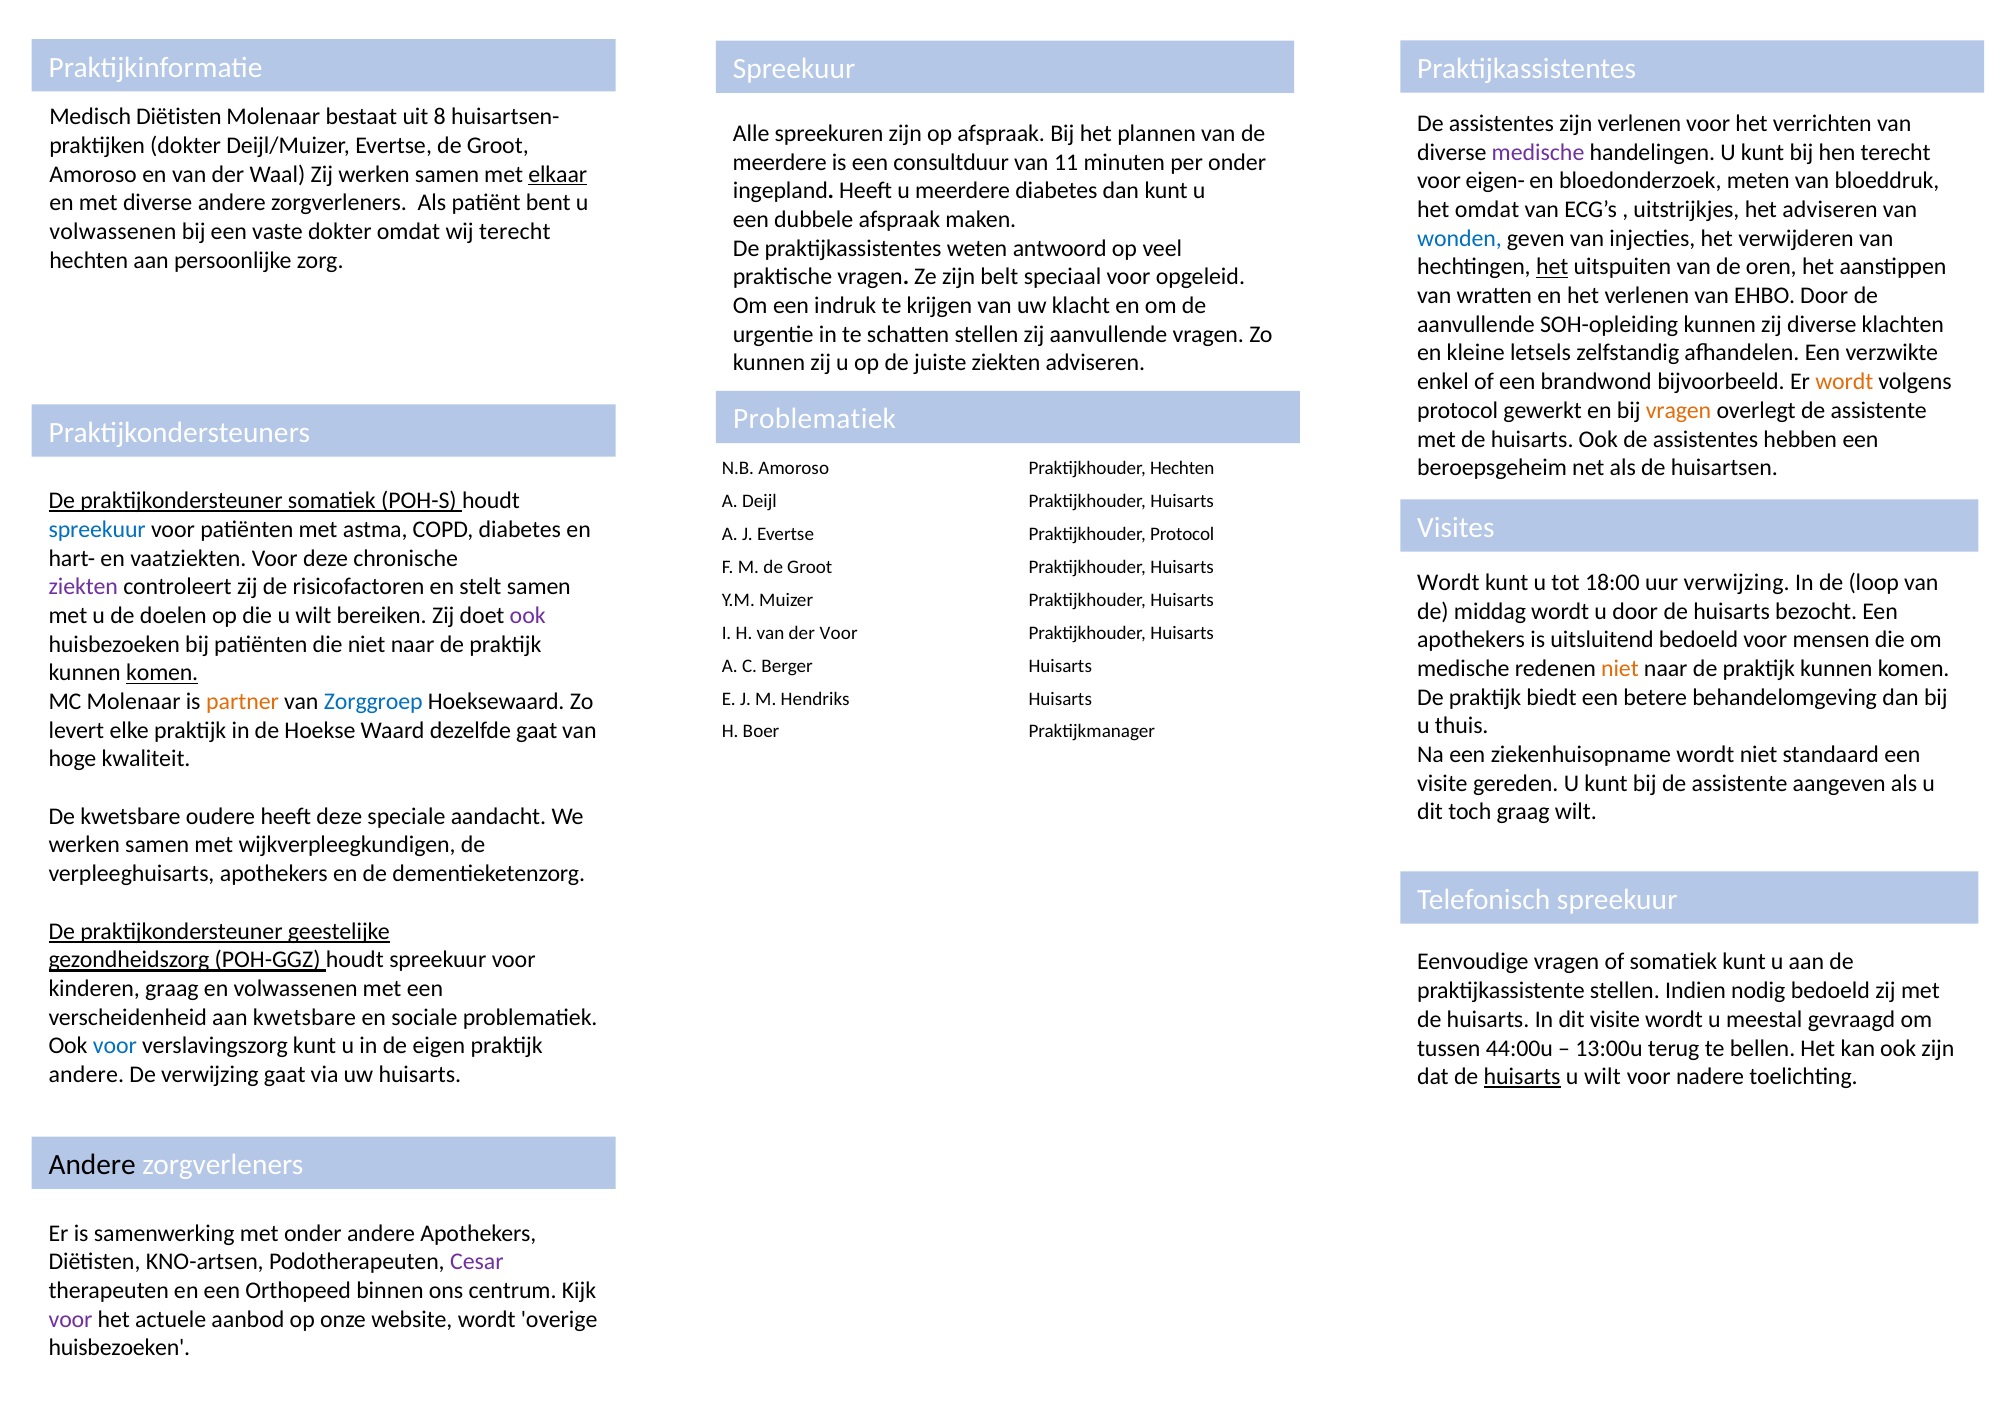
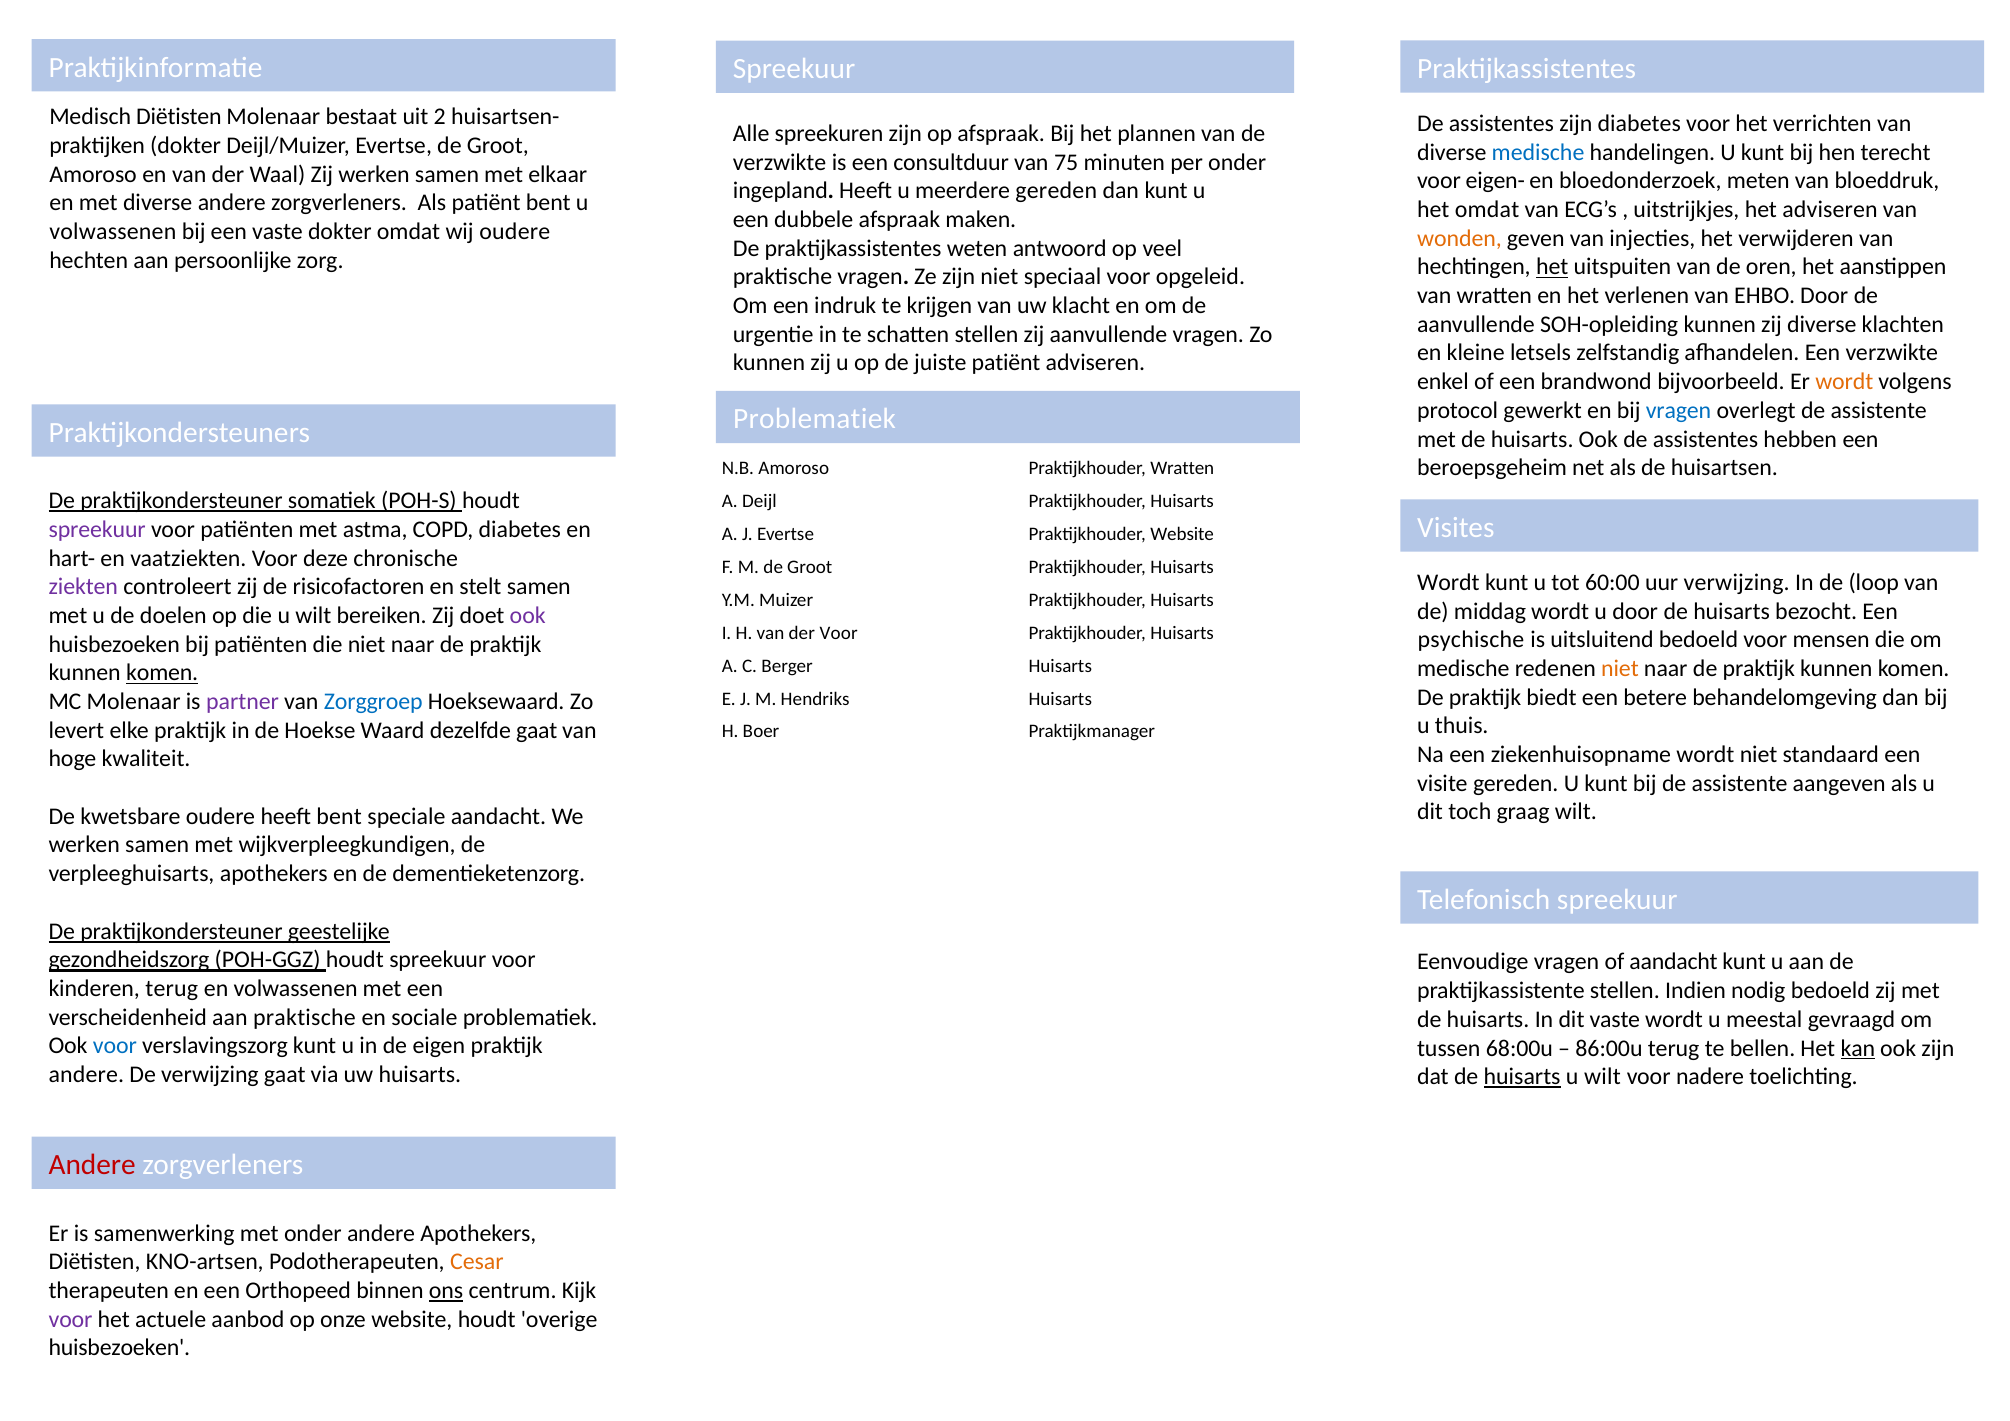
8: 8 -> 2
zijn verlenen: verlenen -> diabetes
medische at (1538, 152) colour: purple -> blue
meerdere at (780, 162): meerdere -> verzwikte
11: 11 -> 75
elkaar underline: present -> none
meerdere diabetes: diabetes -> gereden
wij terecht: terecht -> oudere
wonden colour: blue -> orange
zijn belt: belt -> niet
juiste ziekten: ziekten -> patiënt
vragen at (1678, 411) colour: orange -> blue
Praktijkhouder Hechten: Hechten -> Wratten
spreekuur at (97, 530) colour: blue -> purple
Praktijkhouder Protocol: Protocol -> Website
18:00: 18:00 -> 60:00
apothekers at (1471, 640): apothekers -> psychische
partner colour: orange -> purple
heeft deze: deze -> bent
of somatiek: somatiek -> aandacht
kinderen graag: graag -> terug
aan kwetsbare: kwetsbare -> praktische
dit visite: visite -> vaste
44:00u: 44:00u -> 68:00u
13:00u: 13:00u -> 86:00u
kan underline: none -> present
Andere at (92, 1165) colour: black -> red
Cesar colour: purple -> orange
ons underline: none -> present
website wordt: wordt -> houdt
